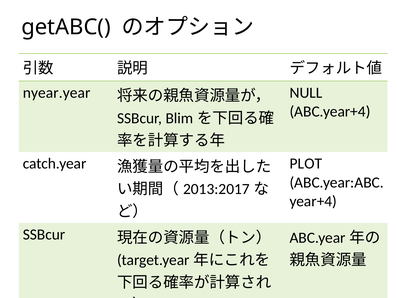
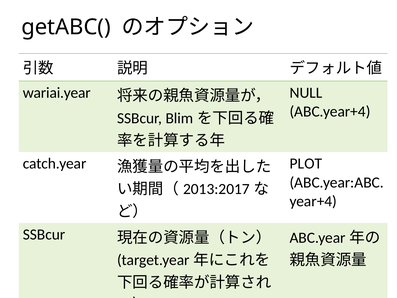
nyear.year: nyear.year -> wariai.year
